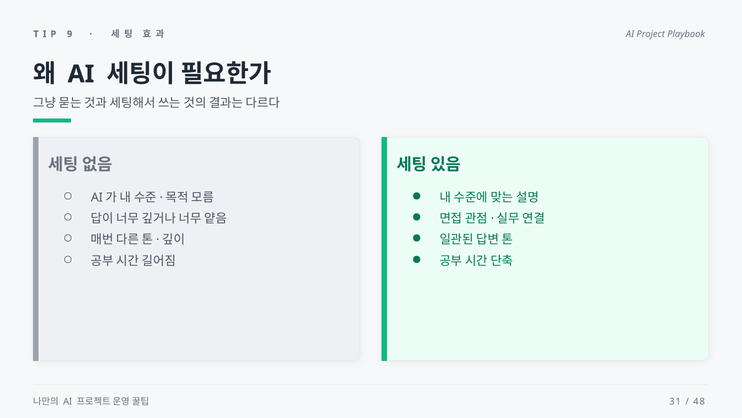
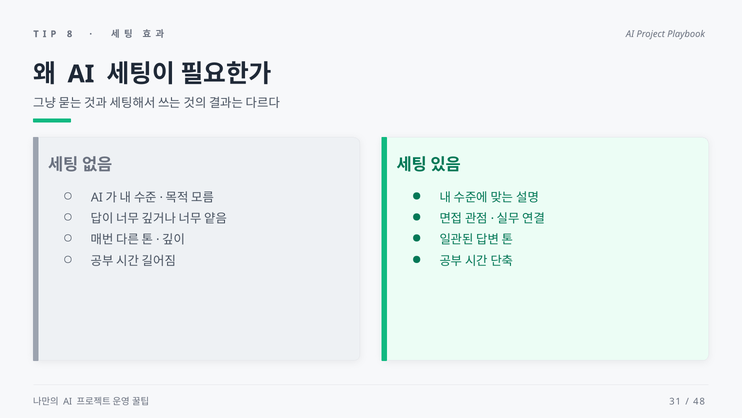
9: 9 -> 8
